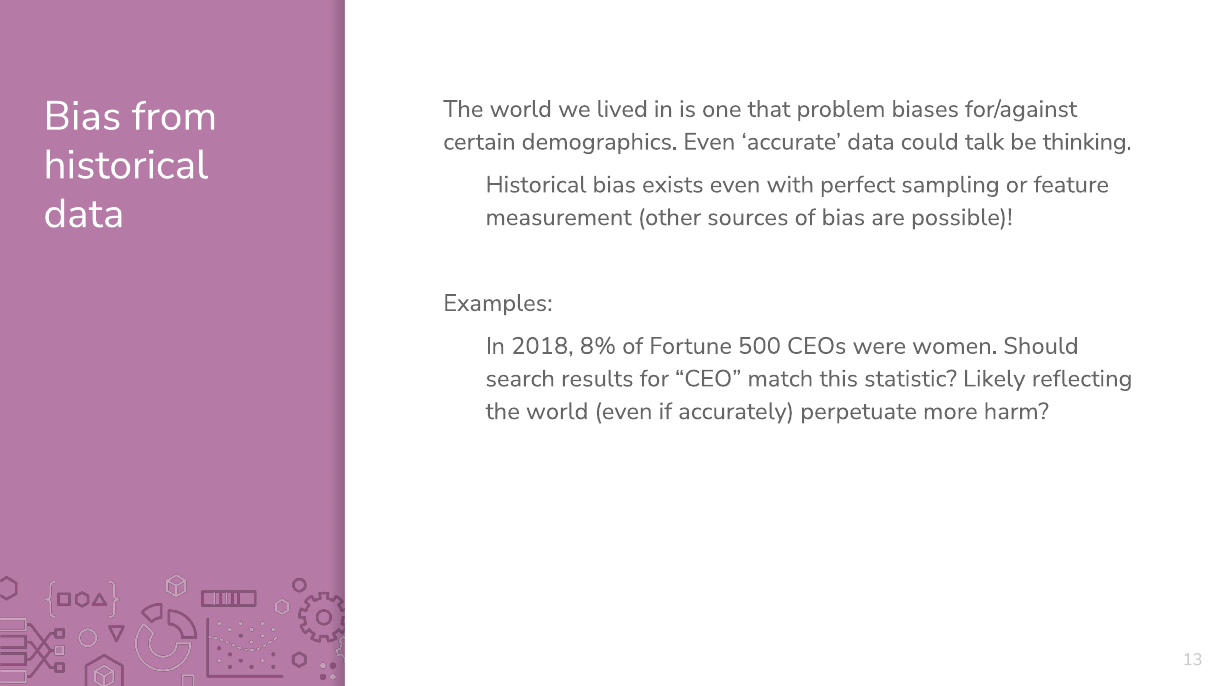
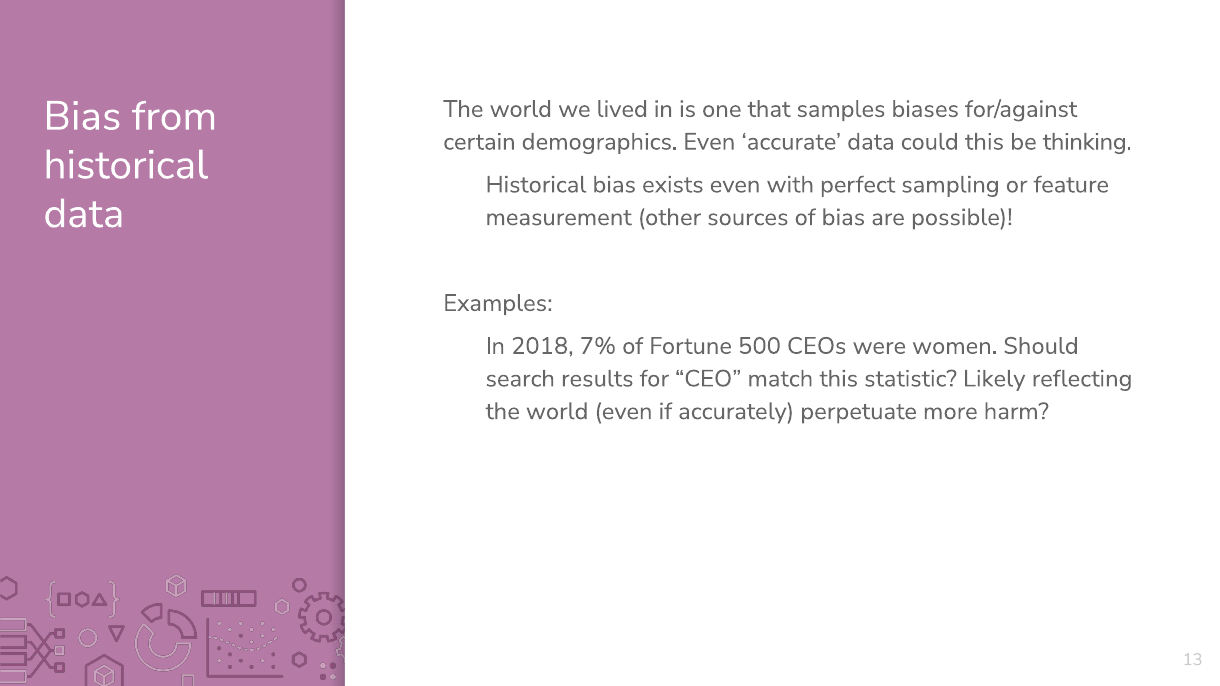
problem: problem -> samples
could talk: talk -> this
8%: 8% -> 7%
